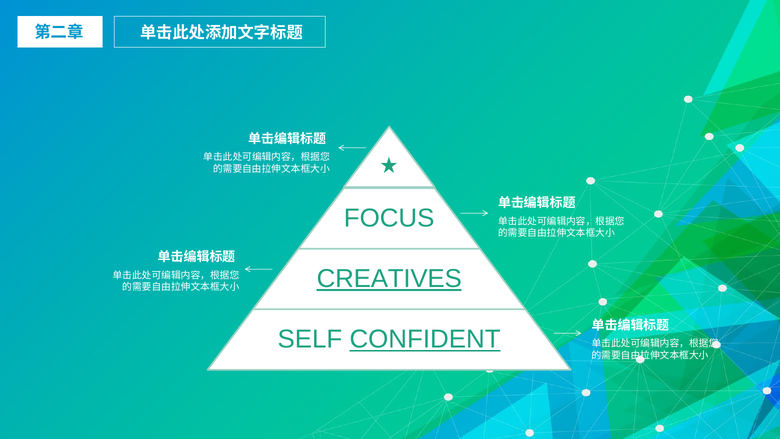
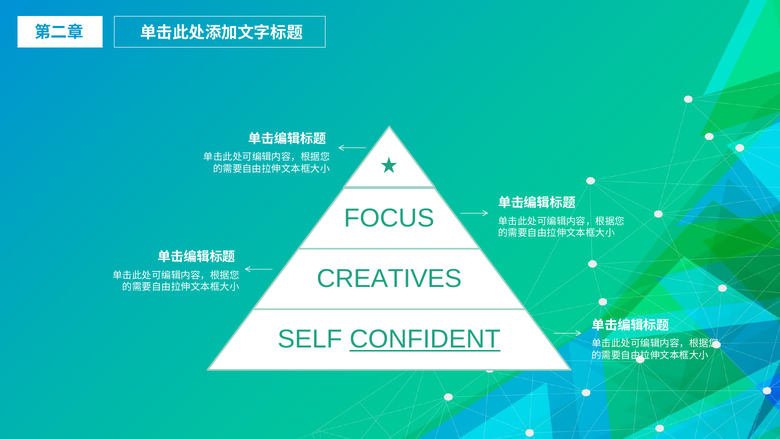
CREATIVES underline: present -> none
